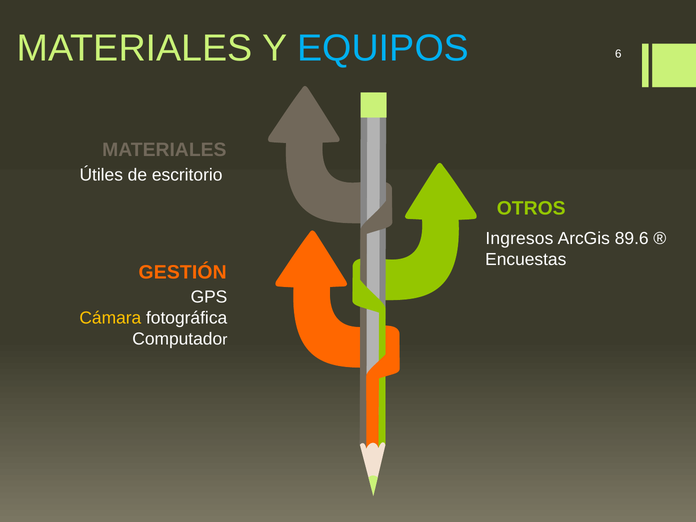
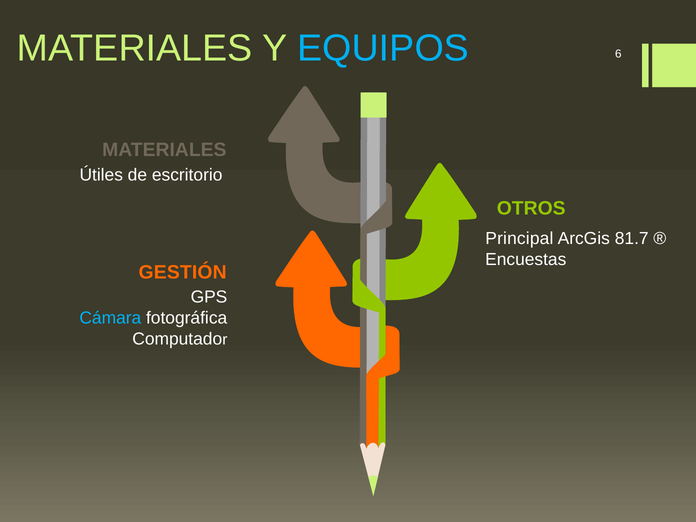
Ingresos: Ingresos -> Principal
89.6: 89.6 -> 81.7
Cámara colour: yellow -> light blue
